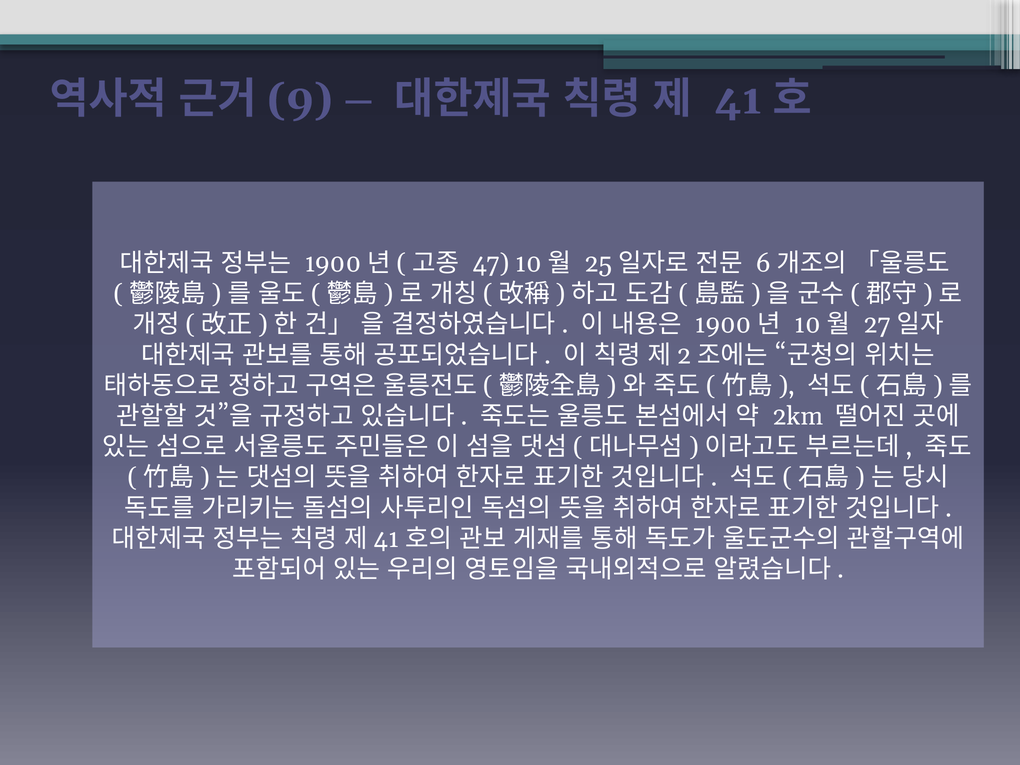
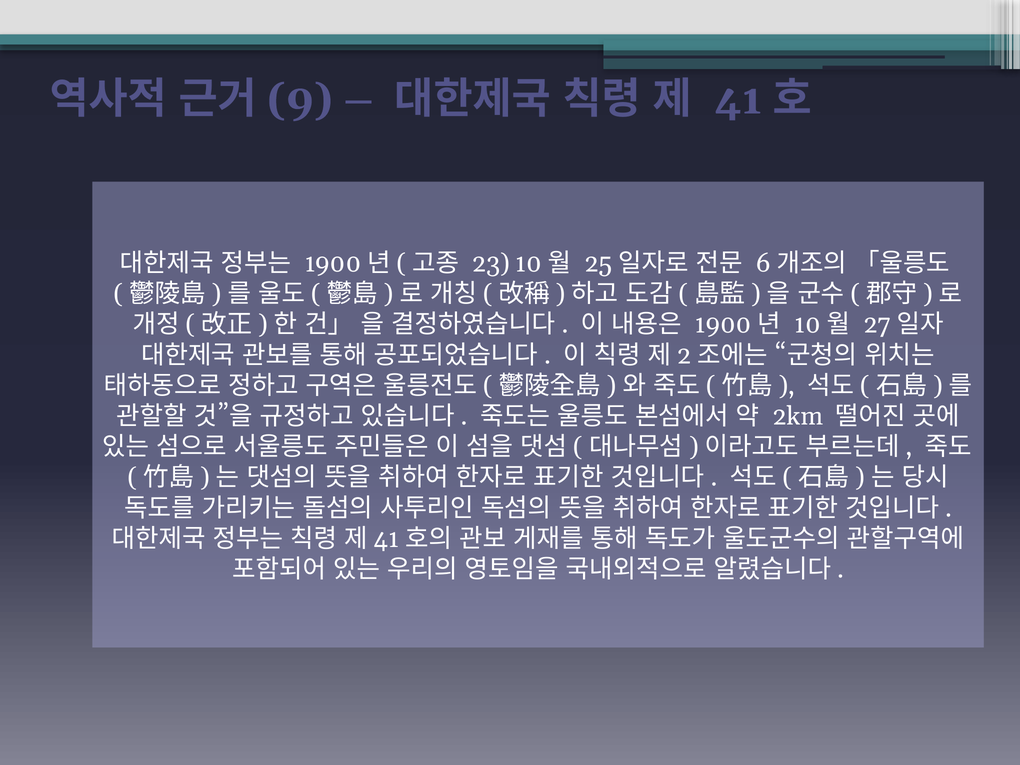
47: 47 -> 23
